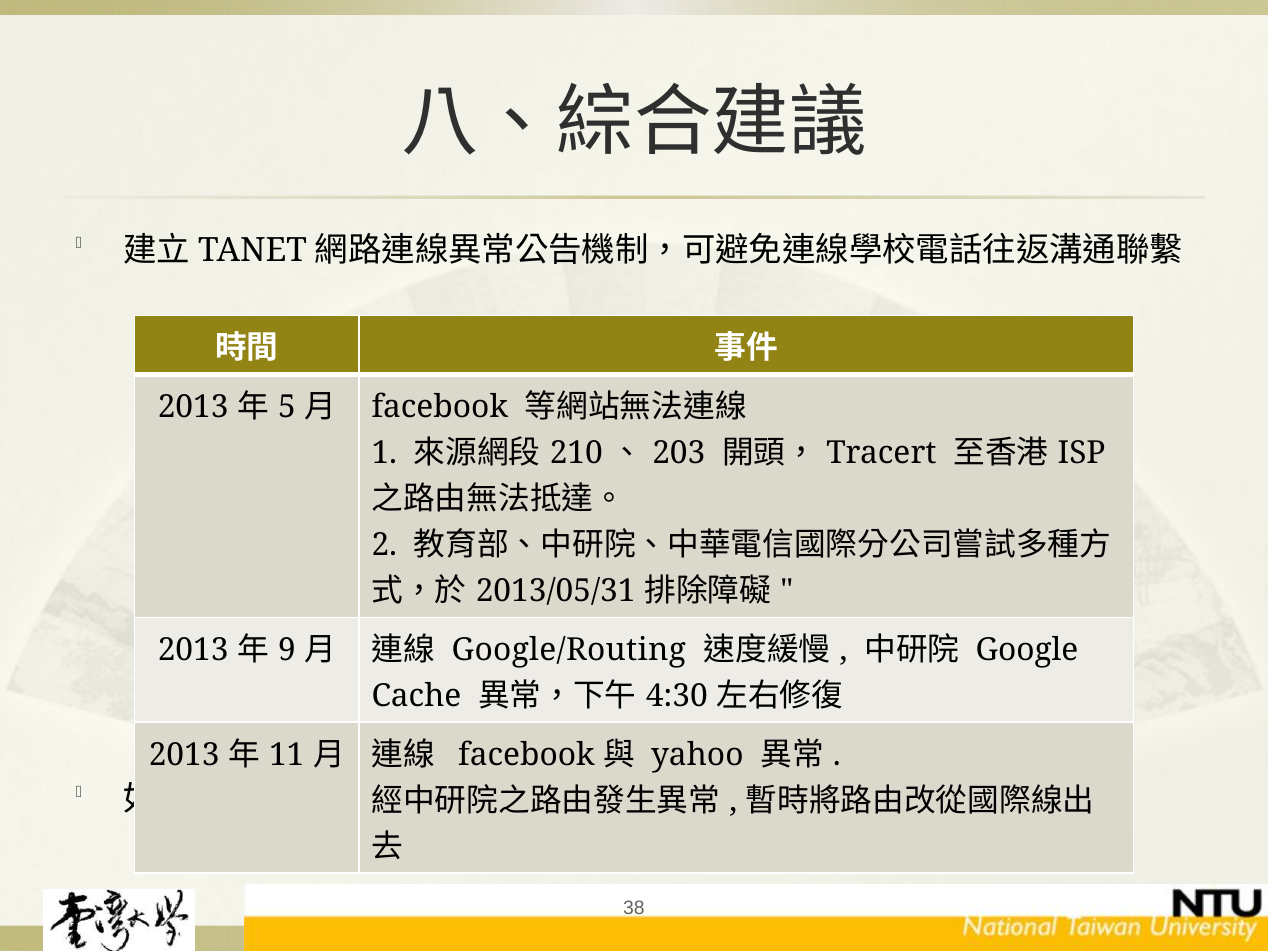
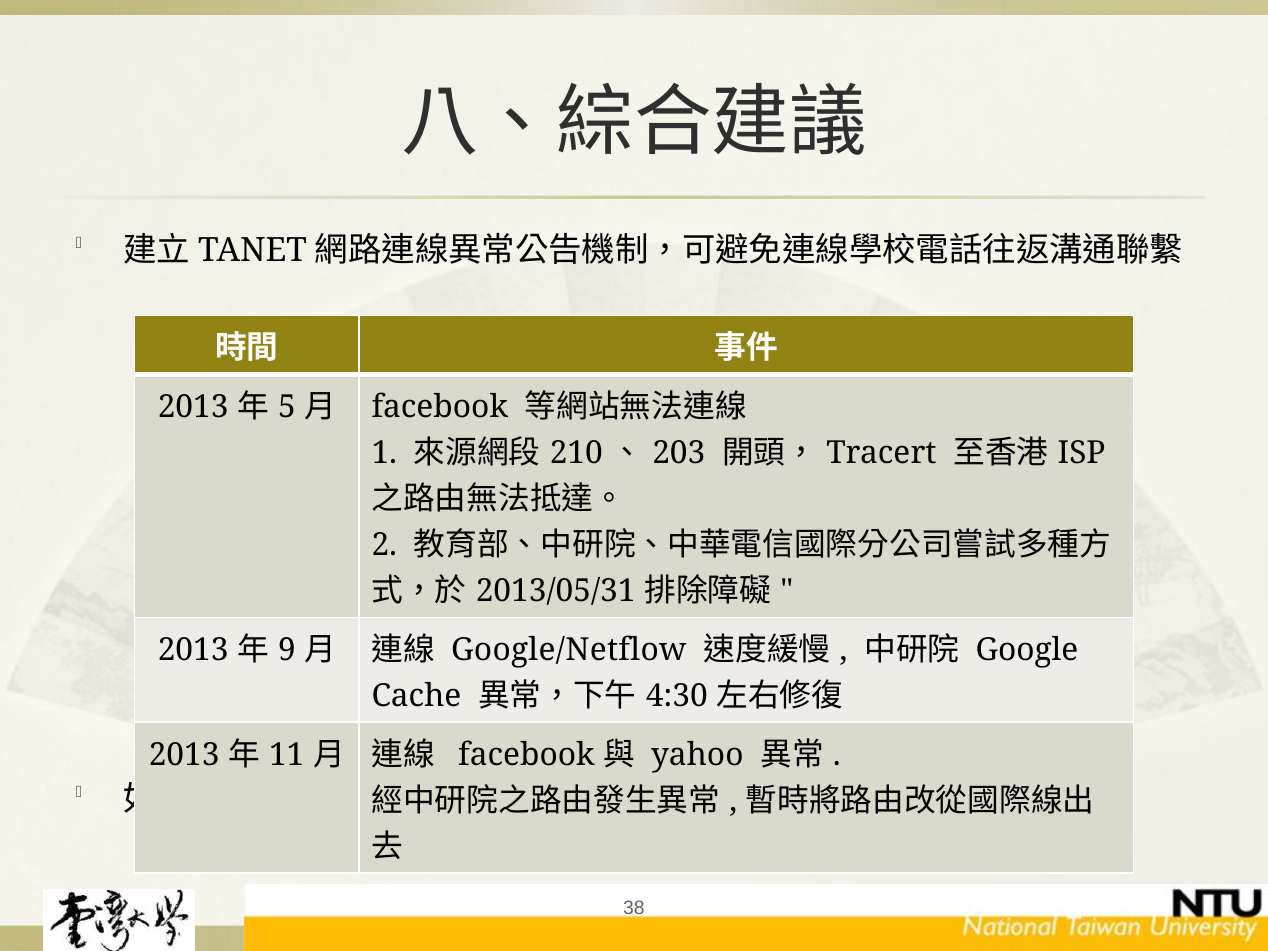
Google/Routing: Google/Routing -> Google/Netflow
